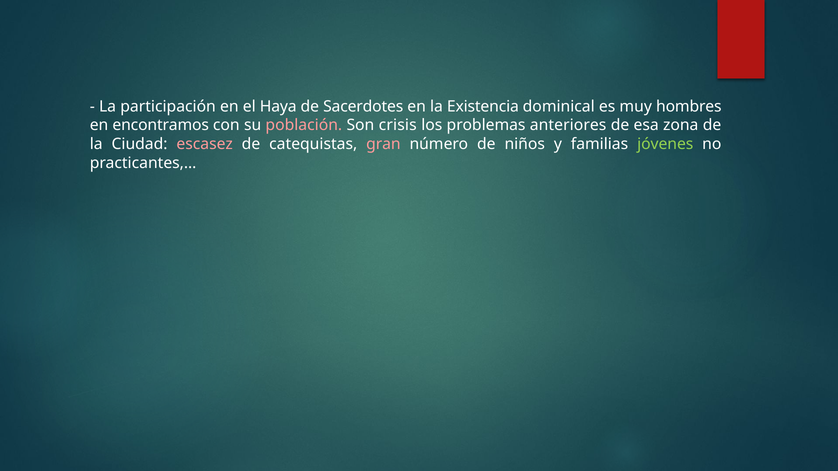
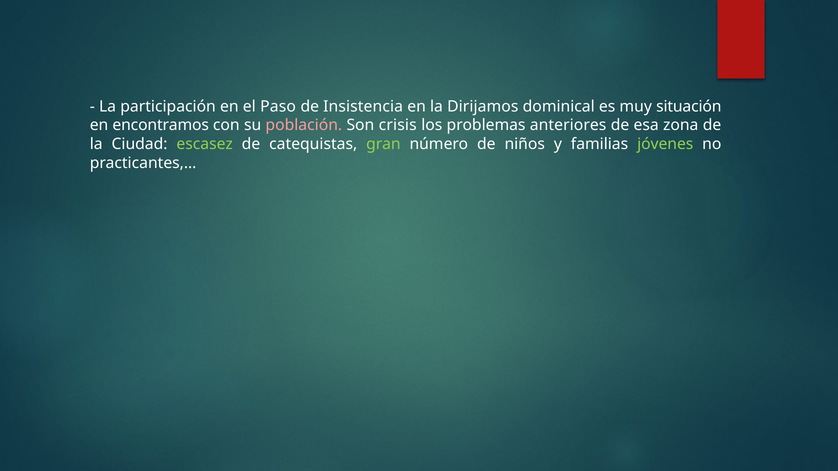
Haya: Haya -> Paso
Sacerdotes: Sacerdotes -> Insistencia
Existencia: Existencia -> Dirijamos
hombres: hombres -> situación
escasez colour: pink -> light green
gran colour: pink -> light green
